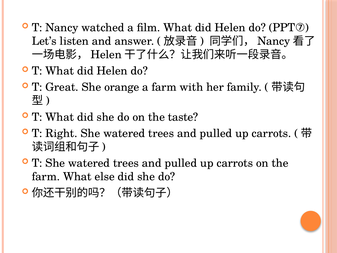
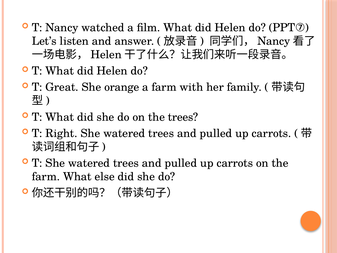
the taste: taste -> trees
